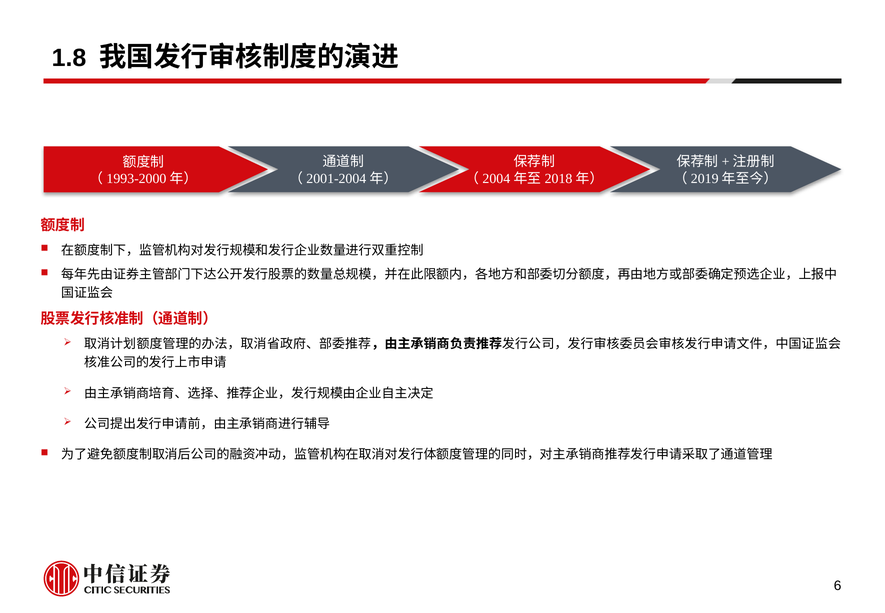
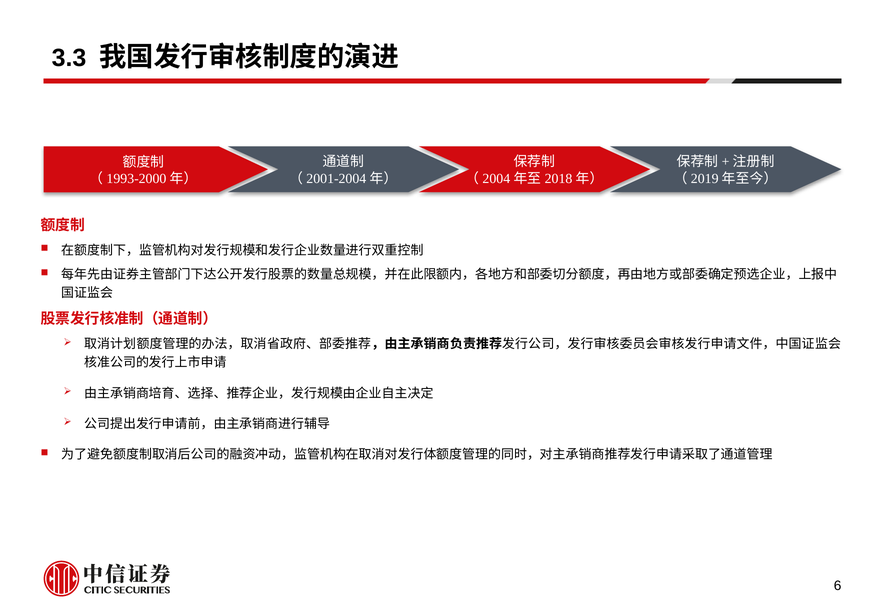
1.8: 1.8 -> 3.3
